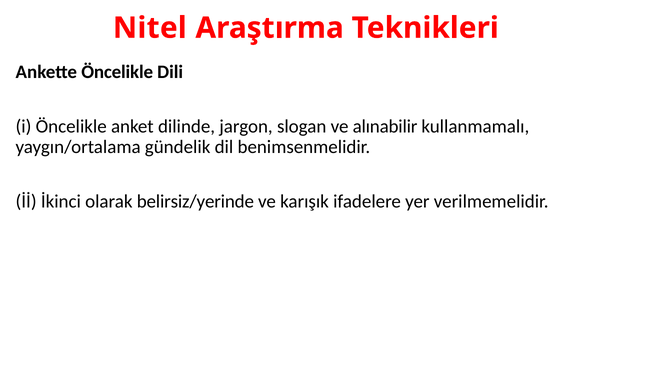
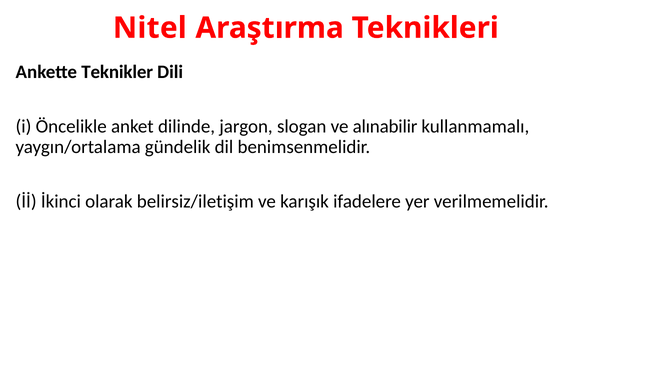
Ankette Öncelikle: Öncelikle -> Teknikler
belirsiz/yerinde: belirsiz/yerinde -> belirsiz/iletişim
